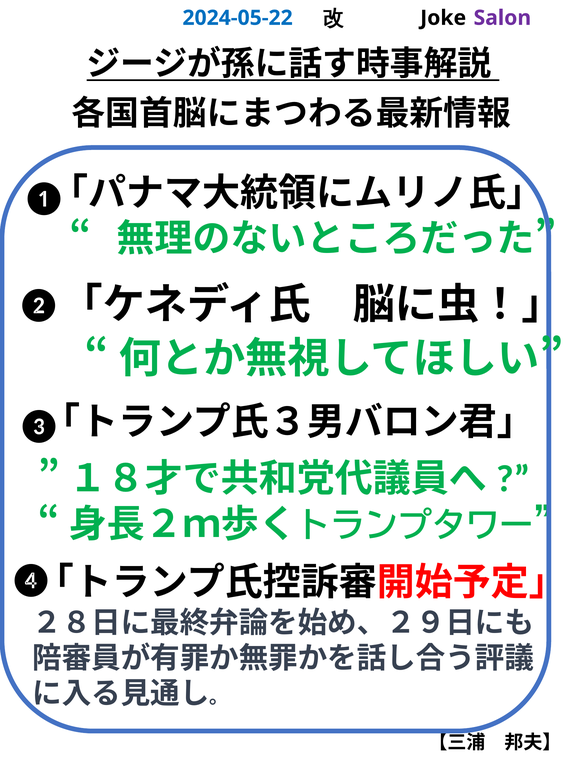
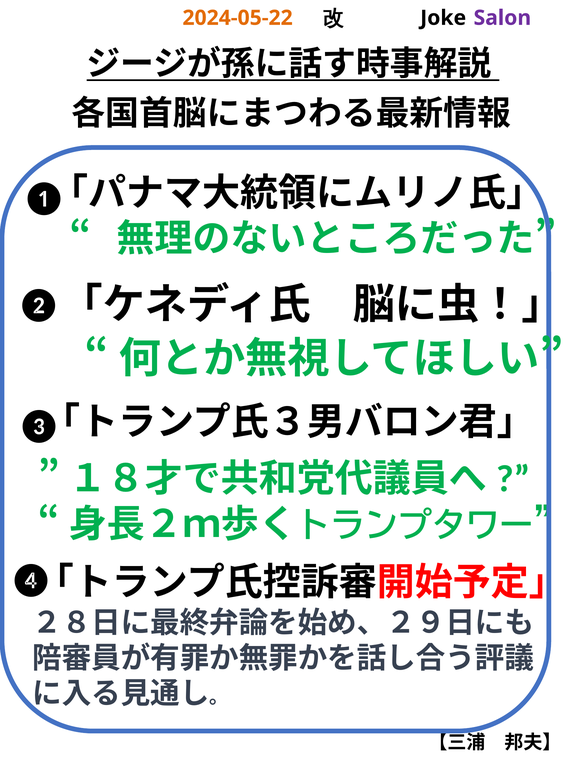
2024-05-22 colour: blue -> orange
